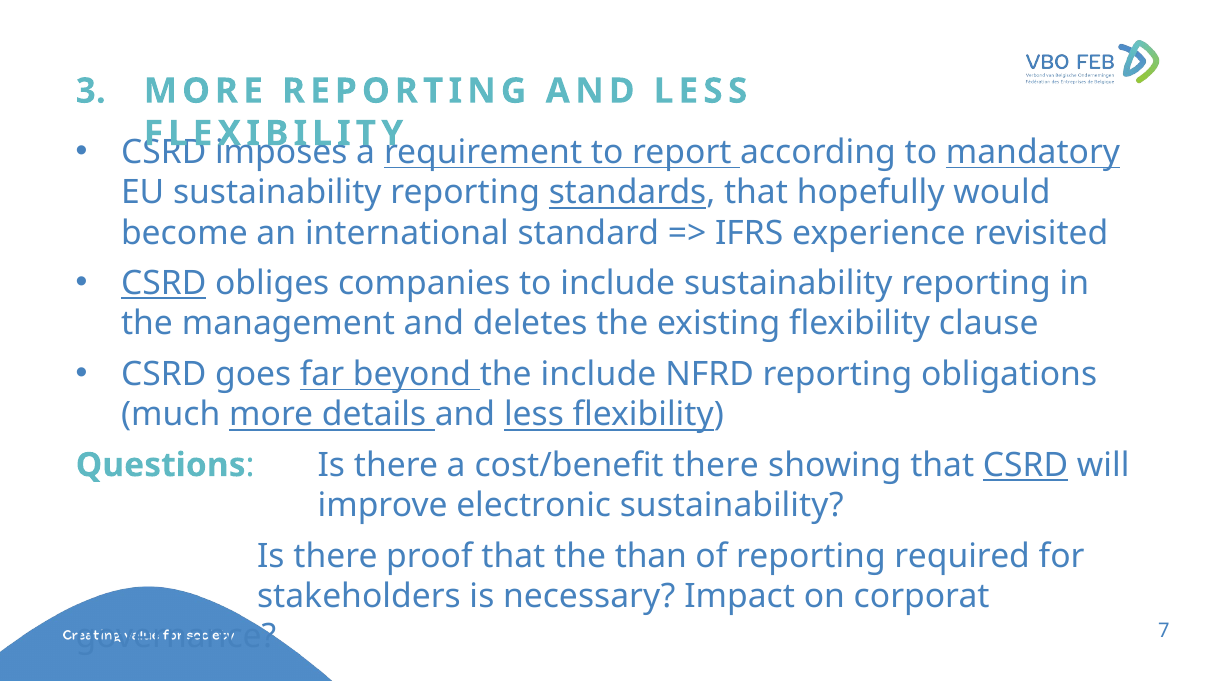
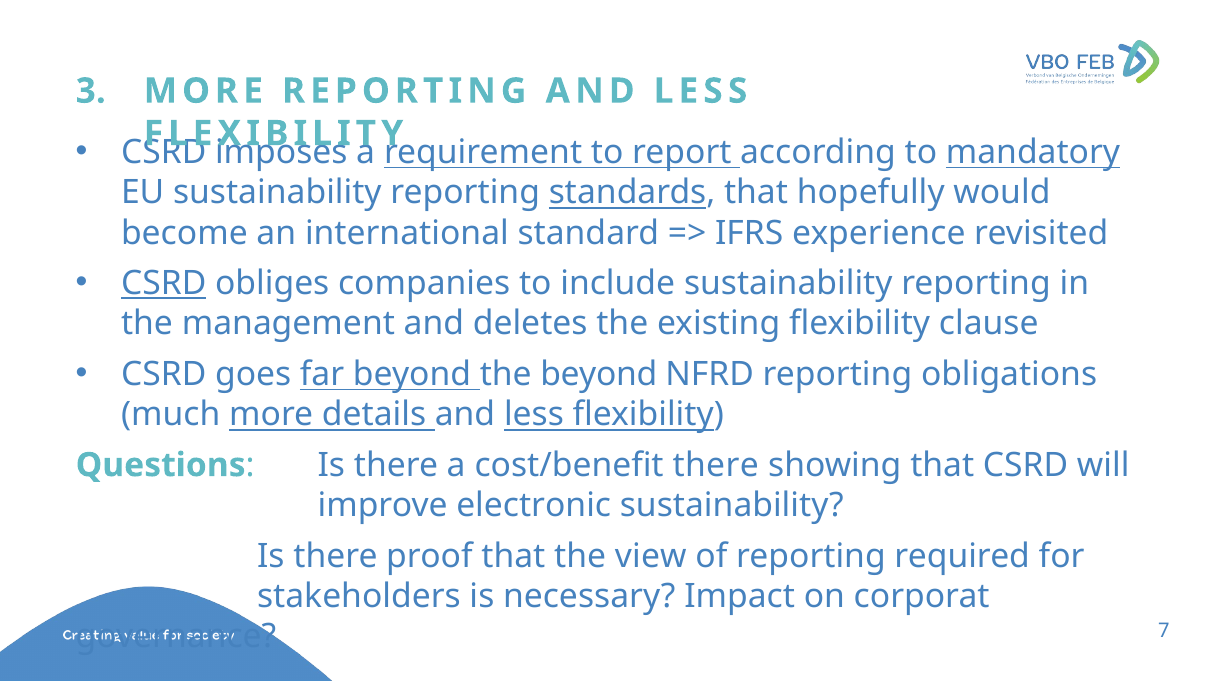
the include: include -> beyond
CSRD at (1026, 465) underline: present -> none
than: than -> view
